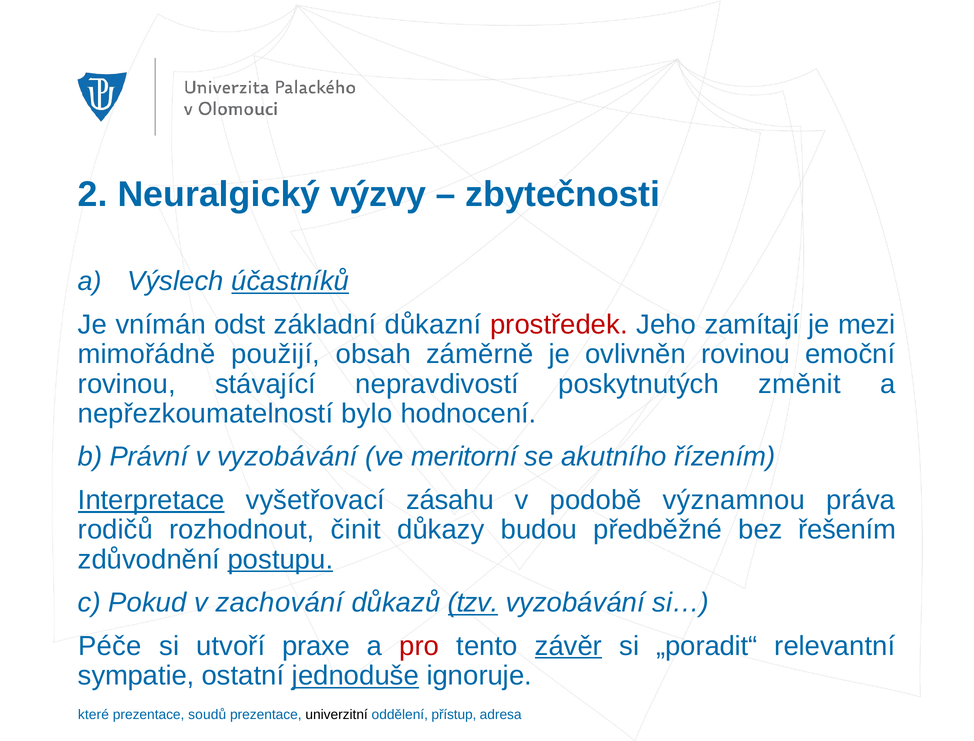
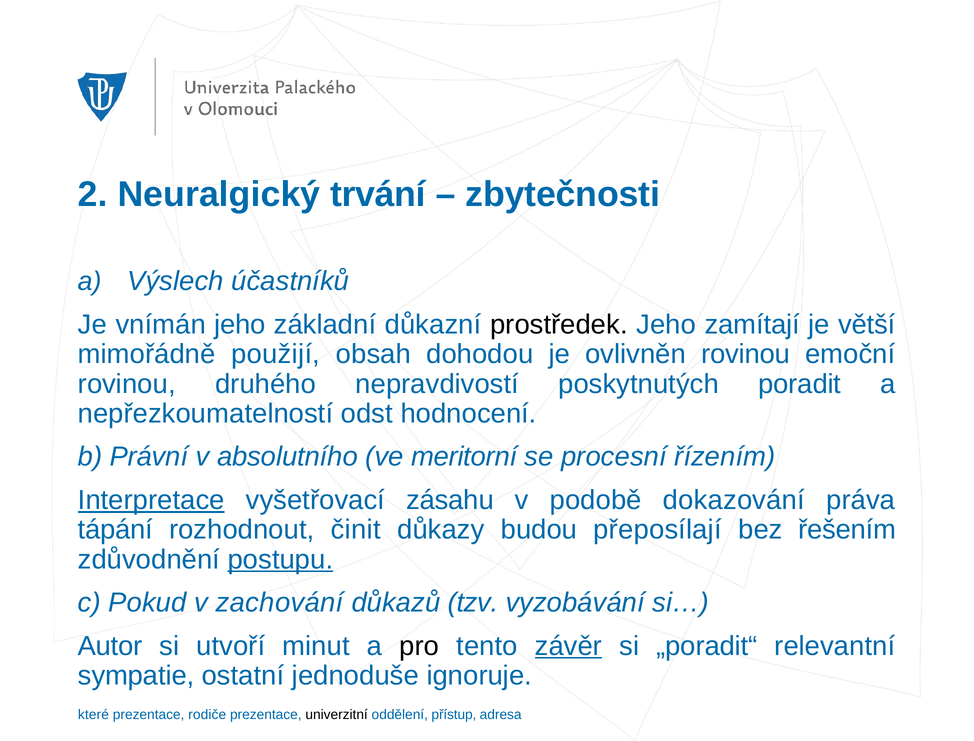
výzvy: výzvy -> trvání
účastníků underline: present -> none
vnímán odst: odst -> jeho
prostředek colour: red -> black
mezi: mezi -> větší
záměrně: záměrně -> dohodou
stávající: stávající -> druhého
změnit: změnit -> poradit
bylo: bylo -> odst
v vyzobávání: vyzobávání -> absolutního
akutního: akutního -> procesní
významnou: významnou -> dokazování
rodičů: rodičů -> tápání
předběžné: předběžné -> přeposílají
tzv underline: present -> none
Péče: Péče -> Autor
praxe: praxe -> minut
pro colour: red -> black
jednoduše underline: present -> none
soudů: soudů -> rodiče
